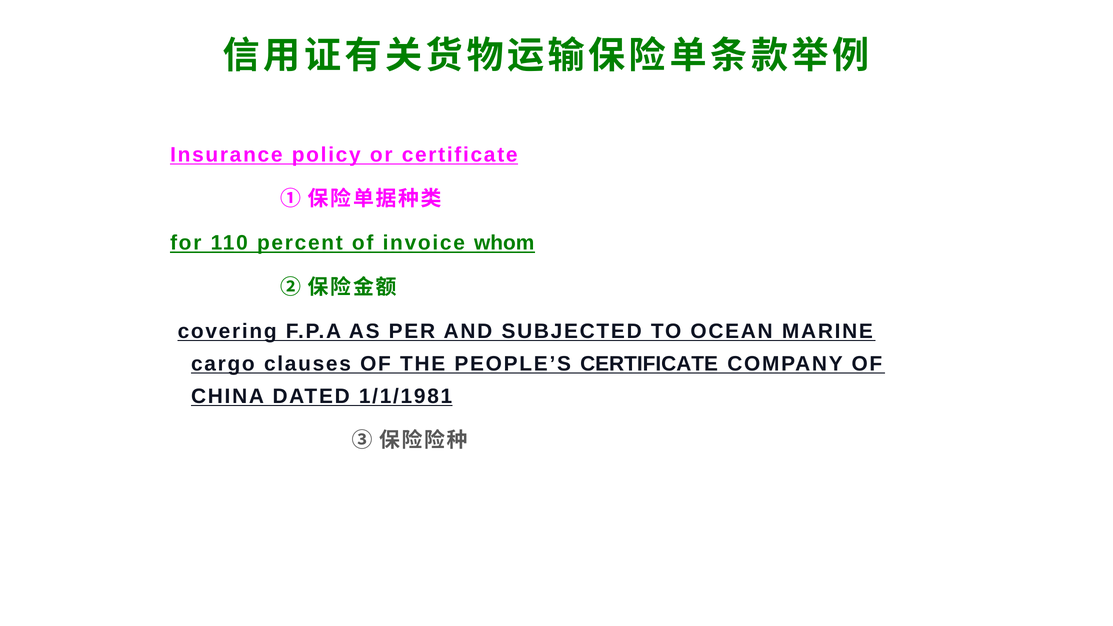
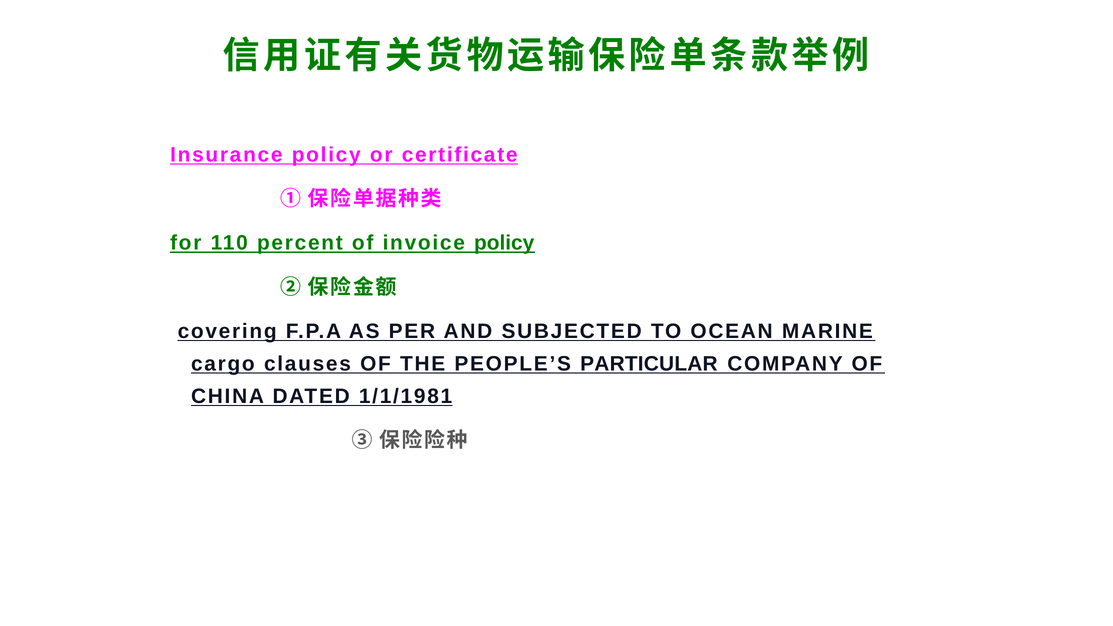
invoice whom: whom -> policy
PEOPLE’S CERTIFICATE: CERTIFICATE -> PARTICULAR
